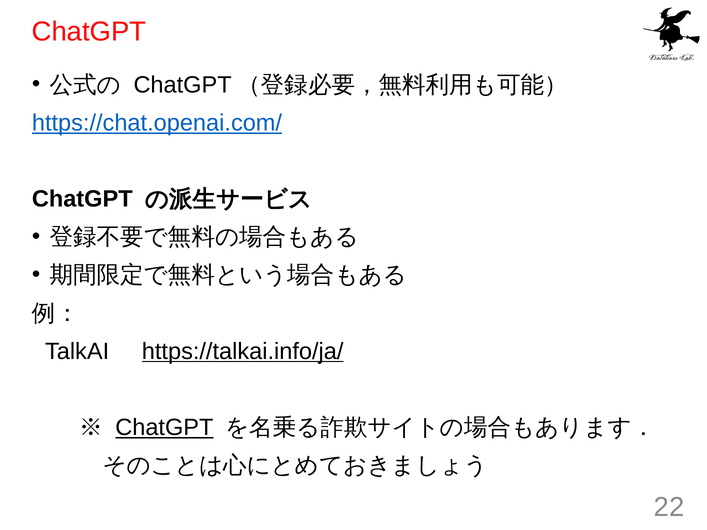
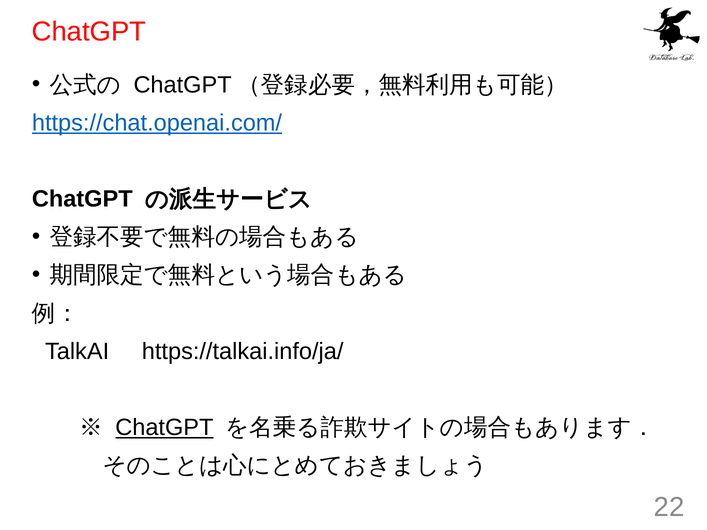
https://talkai.info/ja/ underline: present -> none
